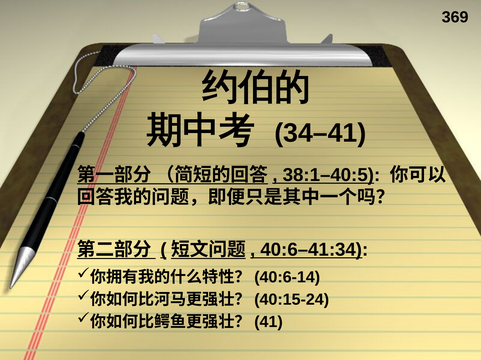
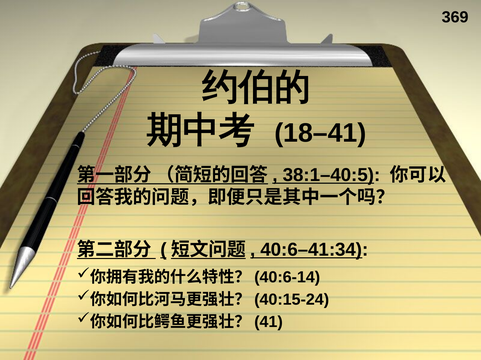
34–41: 34–41 -> 18–41
